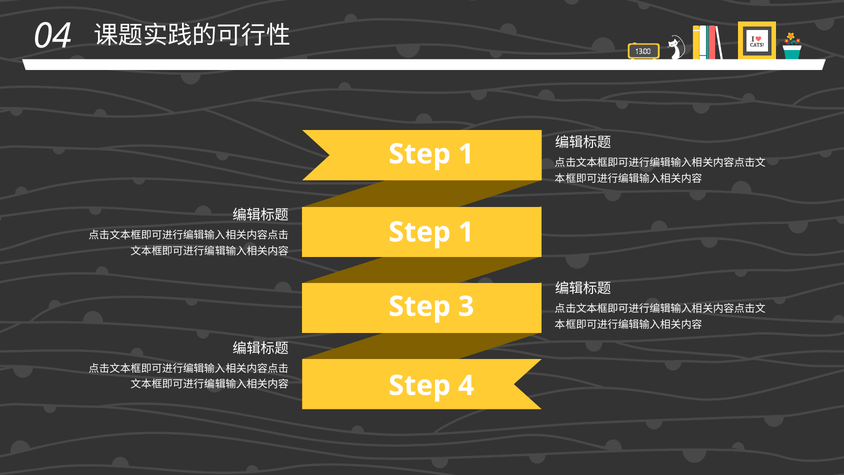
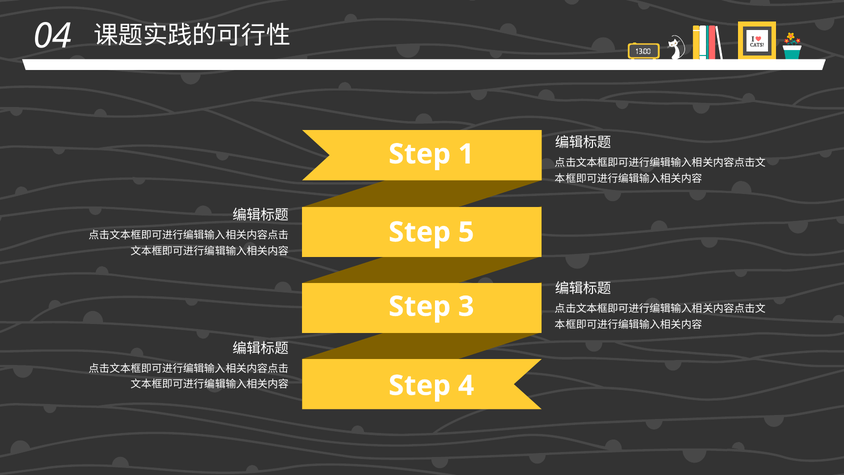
1 at (466, 232): 1 -> 5
